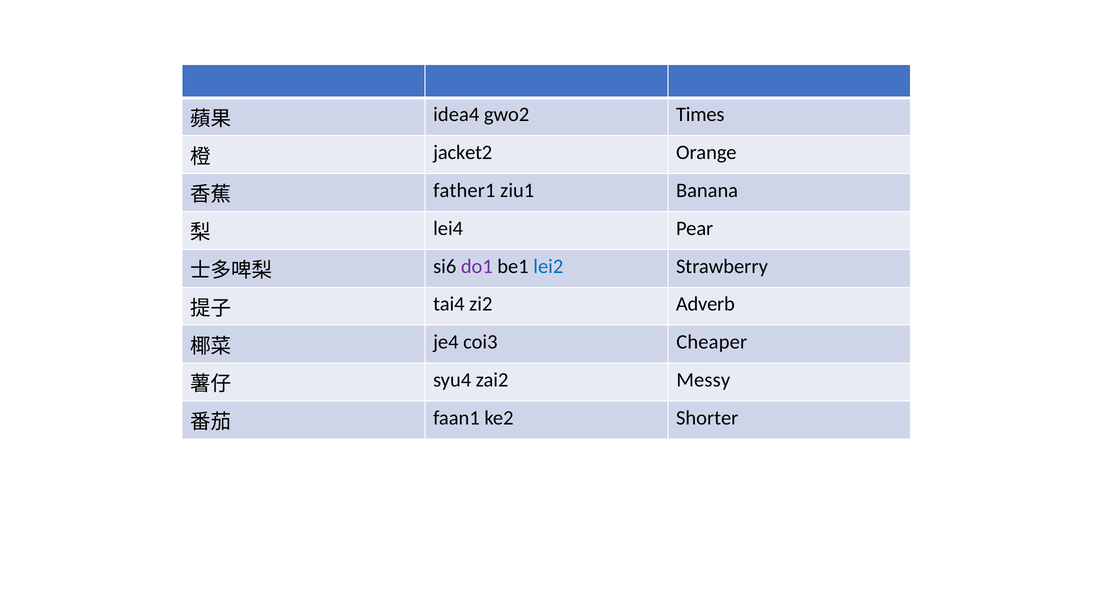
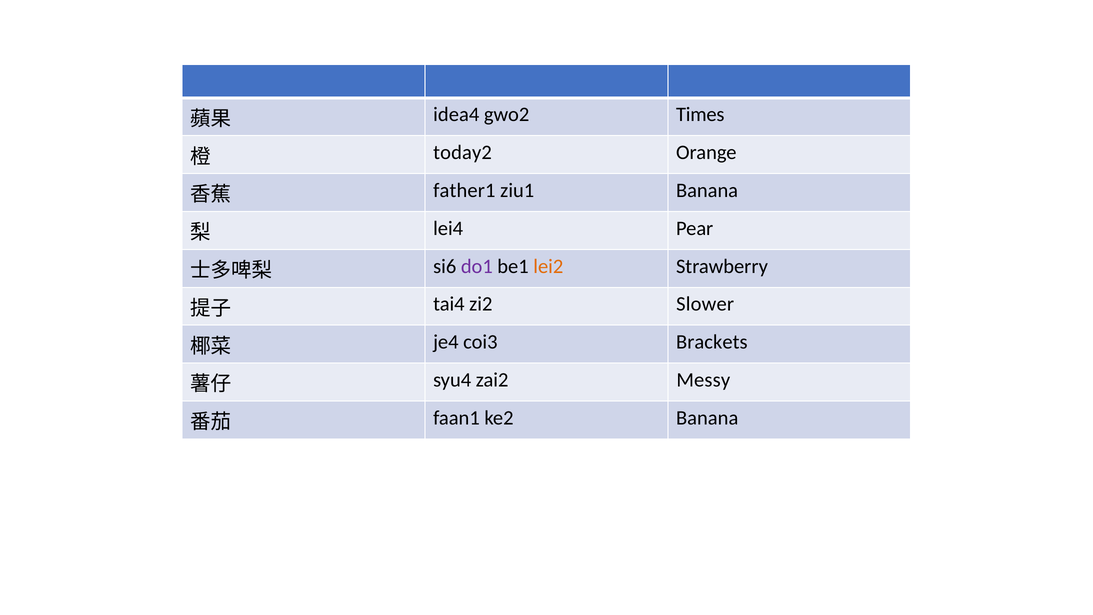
jacket2: jacket2 -> today2
lei2 colour: blue -> orange
Adverb: Adverb -> Slower
Cheaper: Cheaper -> Brackets
ke2 Shorter: Shorter -> Banana
